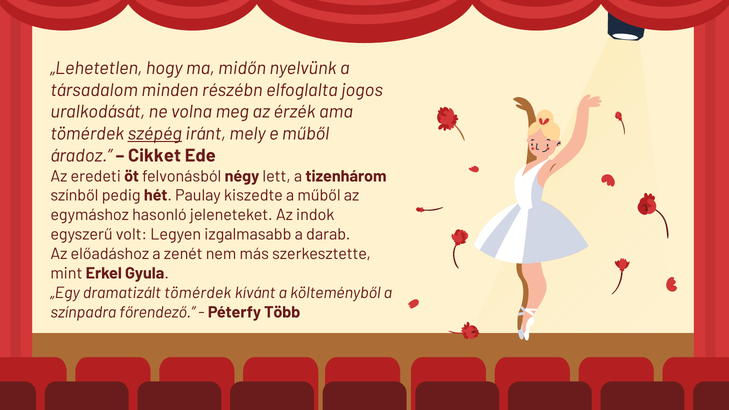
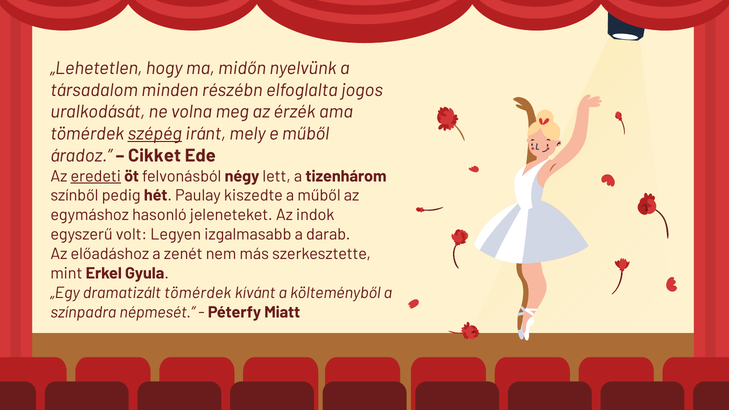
eredeti underline: none -> present
főrendező: főrendező -> népmesét
Több: Több -> Miatt
